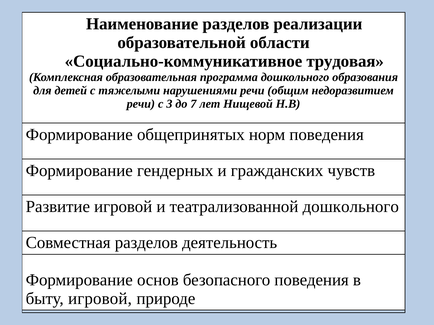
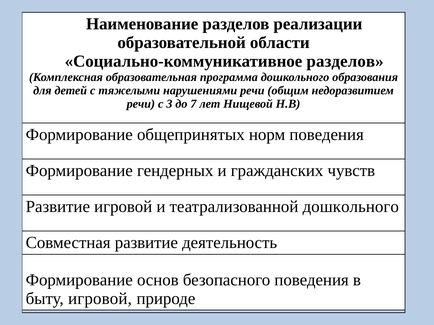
Социально-коммуникативное трудовая: трудовая -> разделов
Совместная разделов: разделов -> развитие
